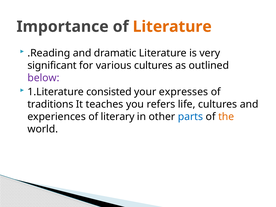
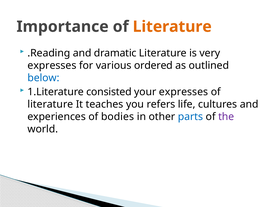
significant at (52, 65): significant -> expresses
various cultures: cultures -> ordered
below colour: purple -> blue
traditions at (50, 104): traditions -> literature
literary: literary -> bodies
the colour: orange -> purple
